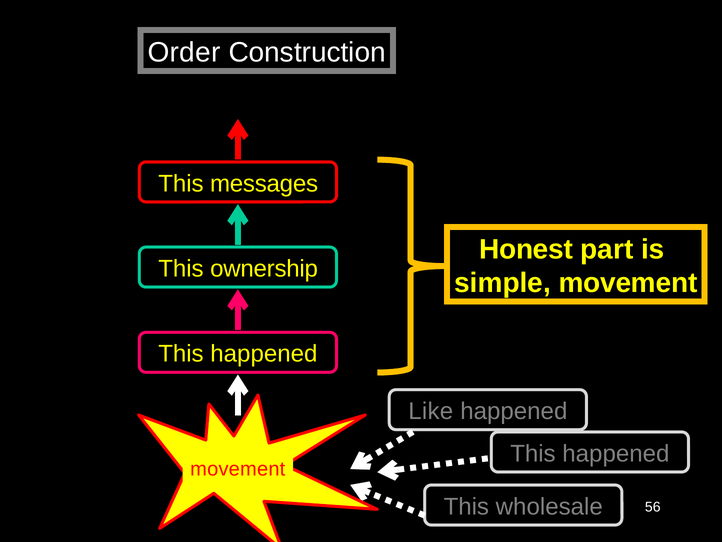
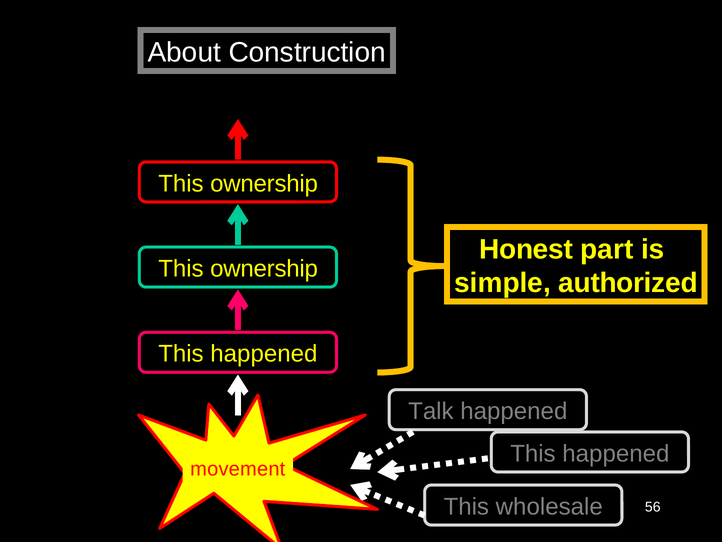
Order: Order -> About
messages at (264, 183): messages -> ownership
simple movement: movement -> authorized
Like: Like -> Talk
